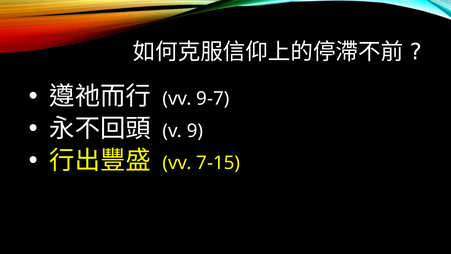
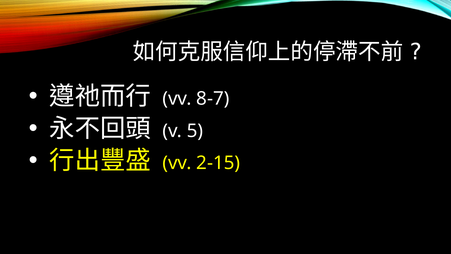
9-7: 9-7 -> 8-7
9: 9 -> 5
7-15: 7-15 -> 2-15
